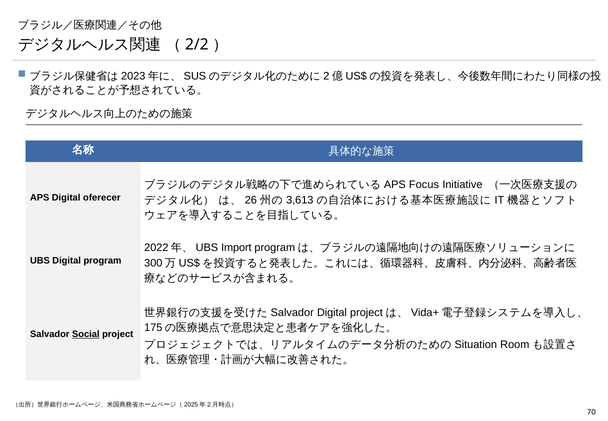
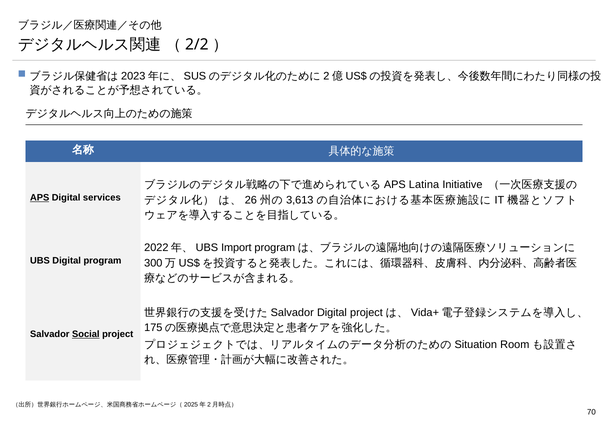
Focus: Focus -> Latina
APS at (40, 198) underline: none -> present
oferecer: oferecer -> services
